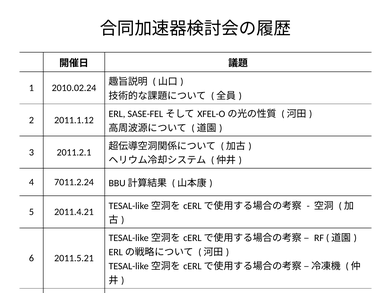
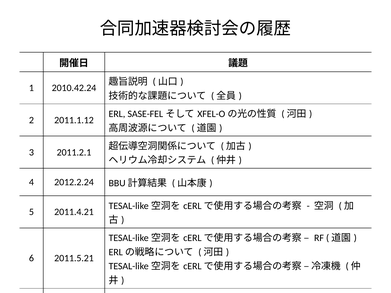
2010.02.24: 2010.02.24 -> 2010.42.24
7011.2.24: 7011.2.24 -> 2012.2.24
